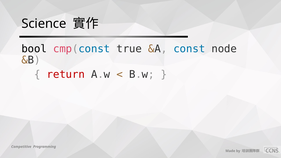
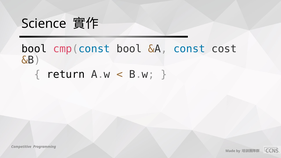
cmp(const true: true -> bool
node: node -> cost
return colour: red -> black
